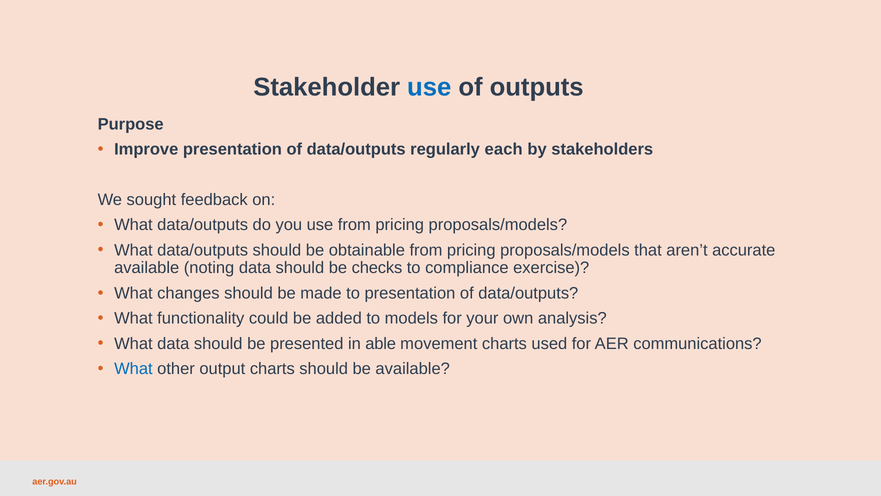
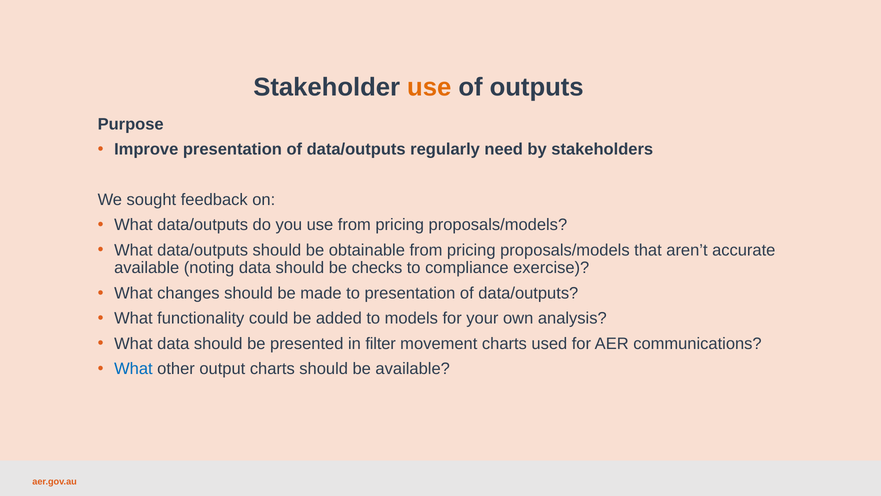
use at (429, 87) colour: blue -> orange
each: each -> need
able: able -> filter
